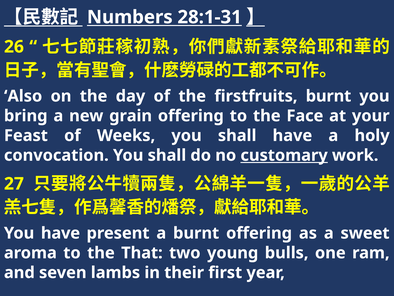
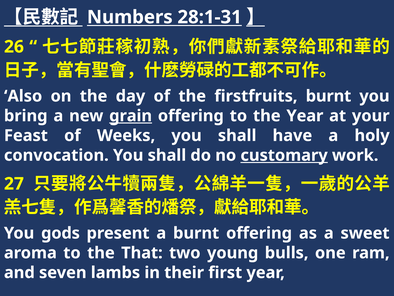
grain underline: none -> present
the Face: Face -> Year
You have: have -> gods
